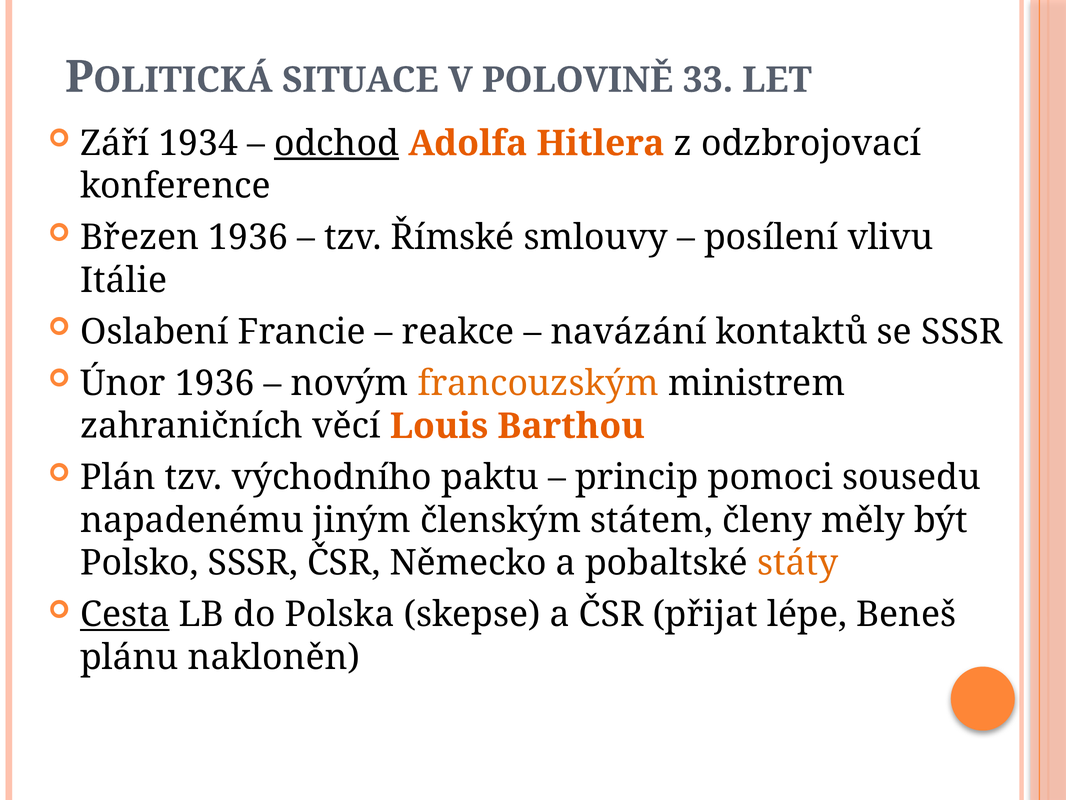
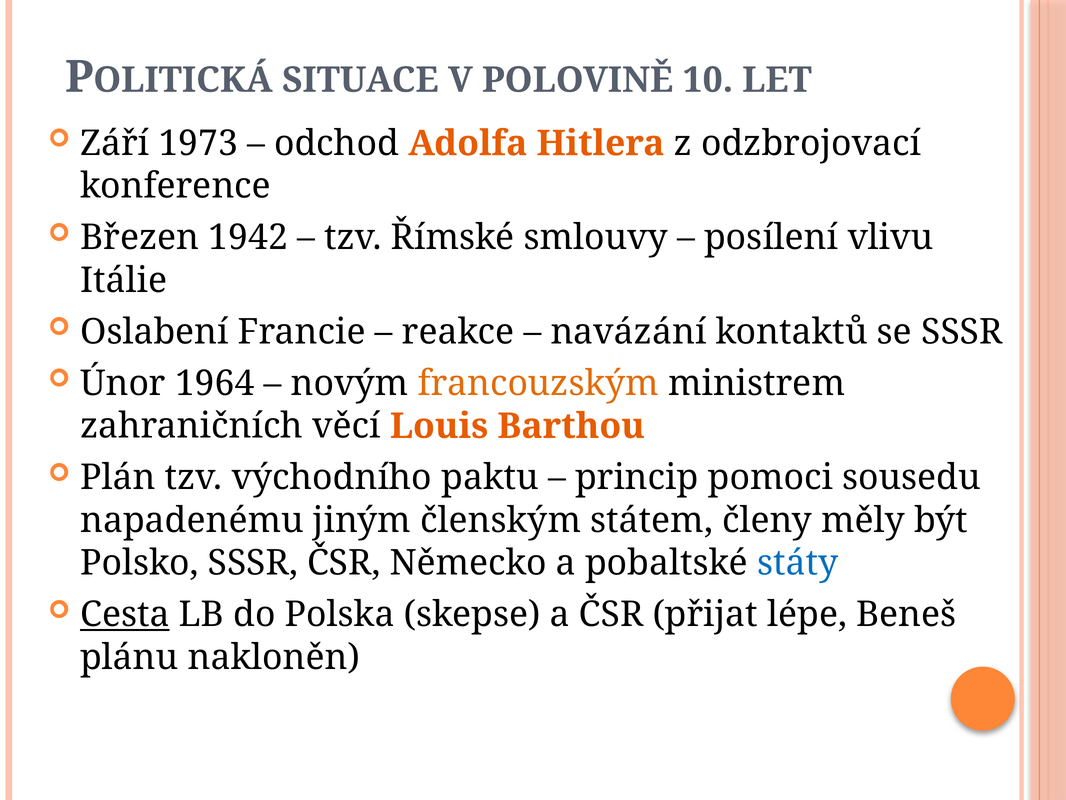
33: 33 -> 10
1934: 1934 -> 1973
odchod underline: present -> none
Březen 1936: 1936 -> 1942
Únor 1936: 1936 -> 1964
státy colour: orange -> blue
